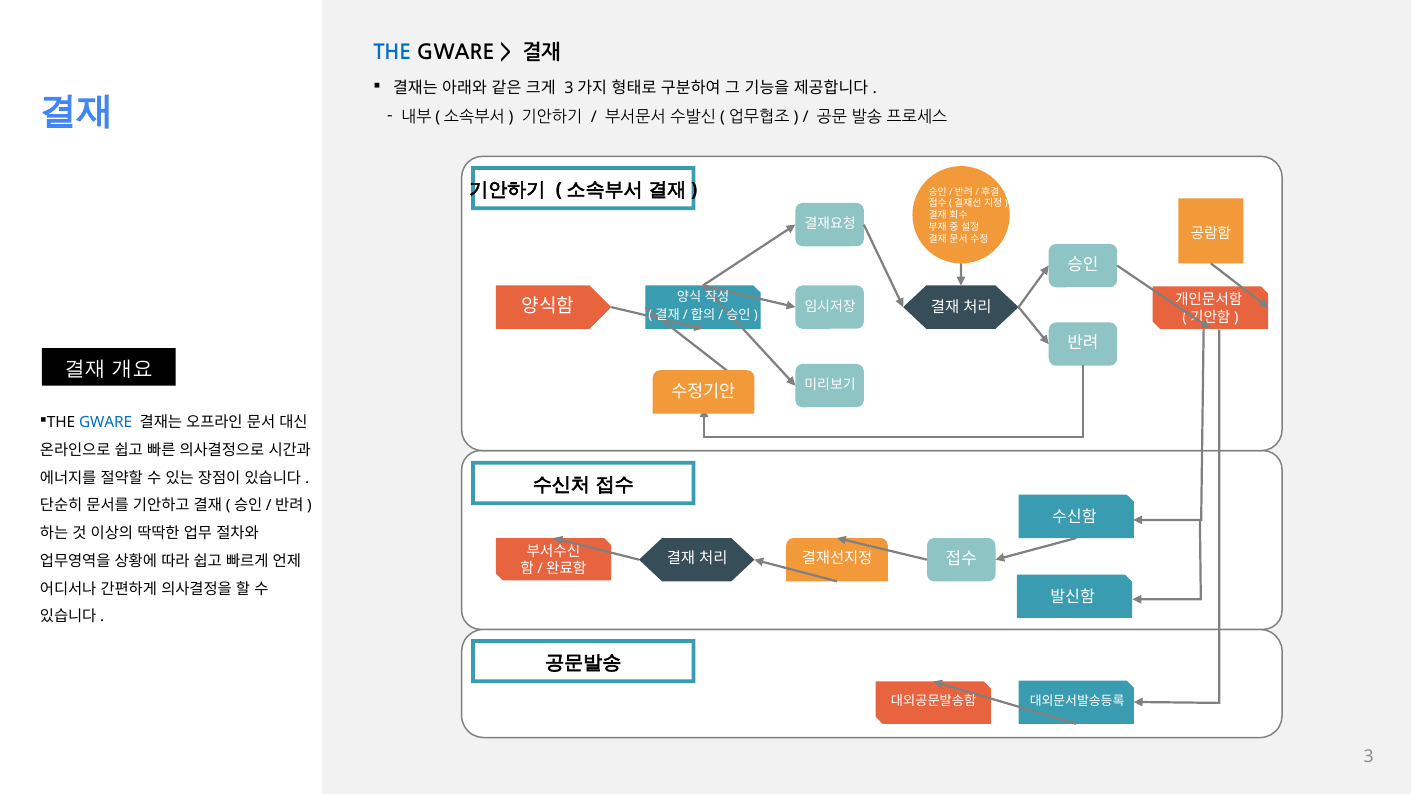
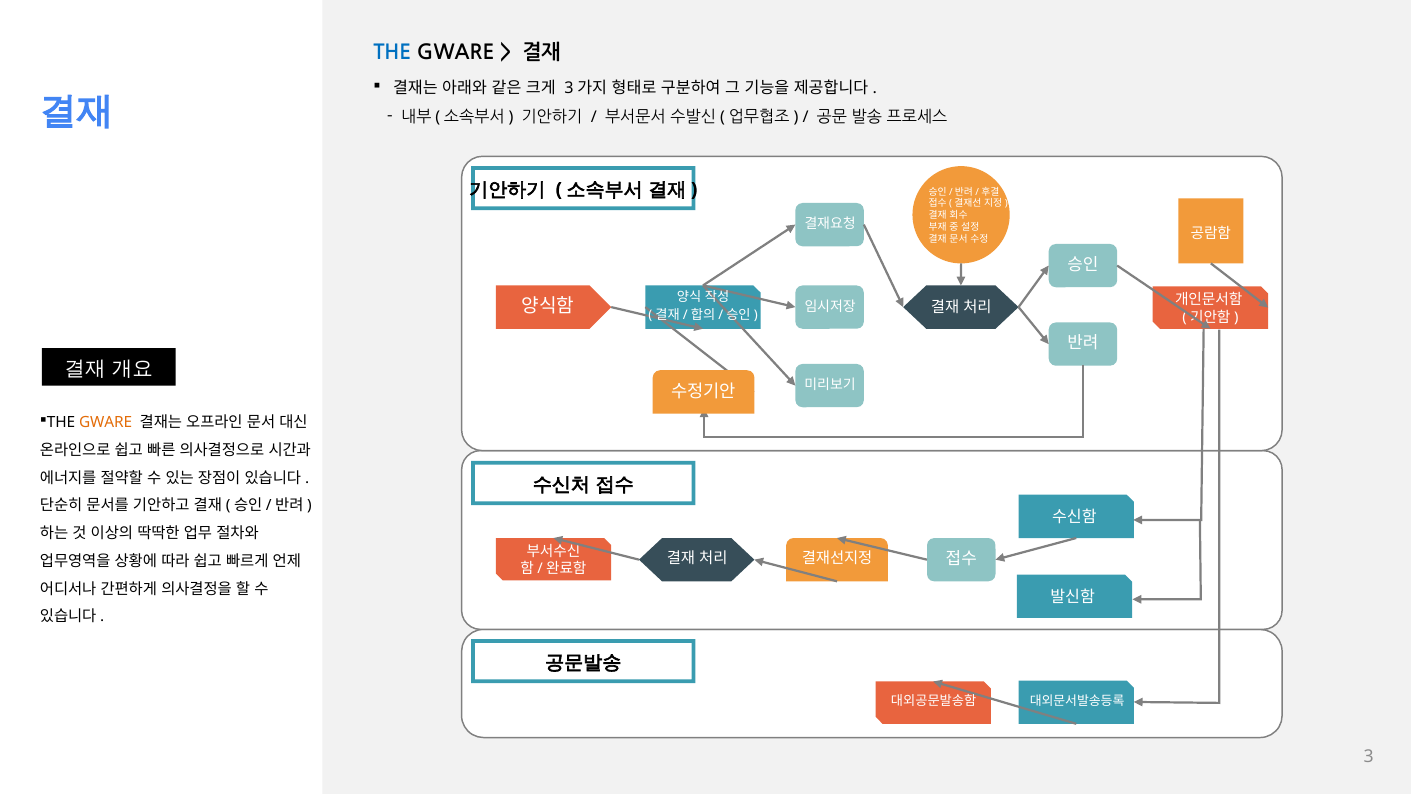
GWARE at (106, 422) colour: blue -> orange
